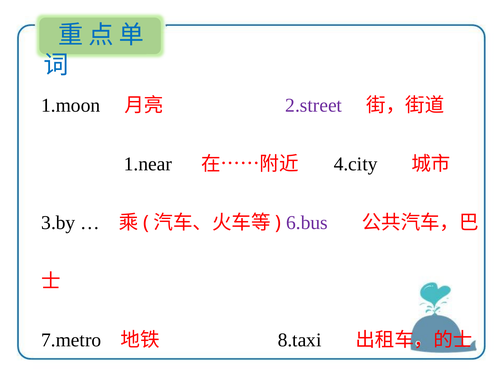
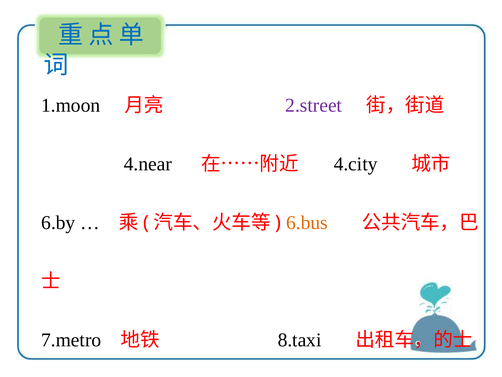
1.near: 1.near -> 4.near
3.by: 3.by -> 6.by
6.bus colour: purple -> orange
